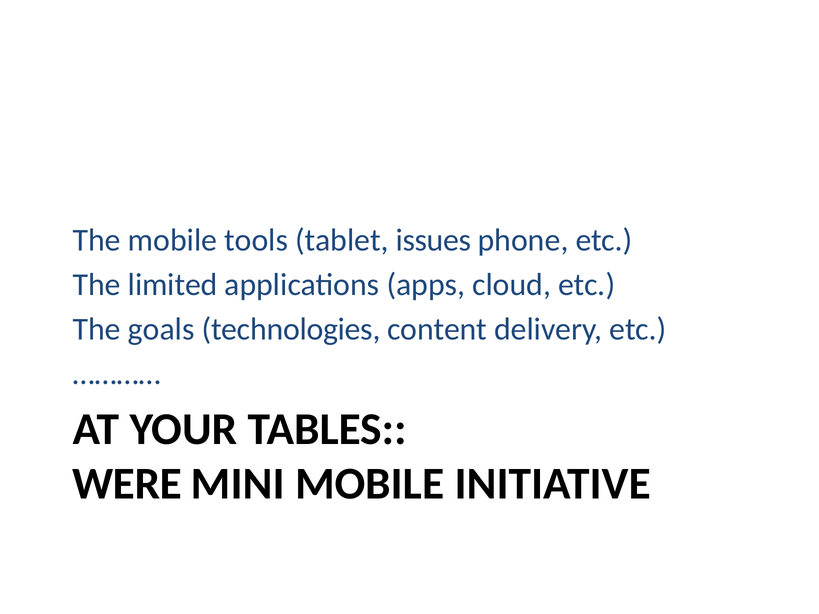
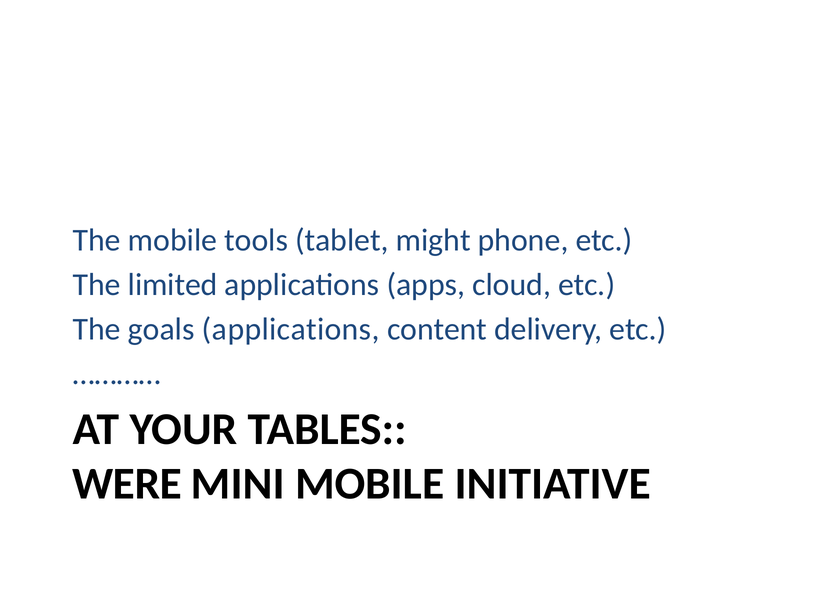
issues: issues -> might
goals technologies: technologies -> applications
